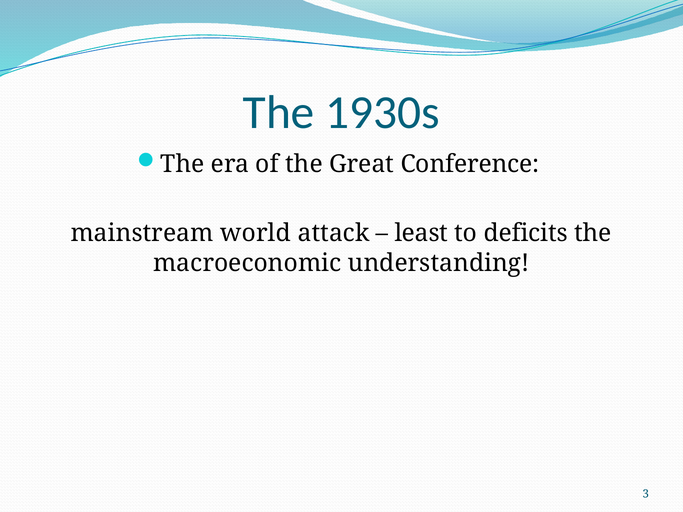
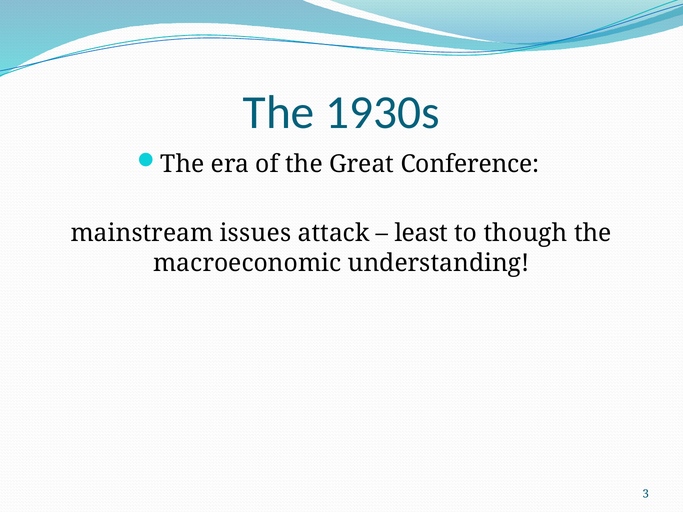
world: world -> issues
deficits: deficits -> though
